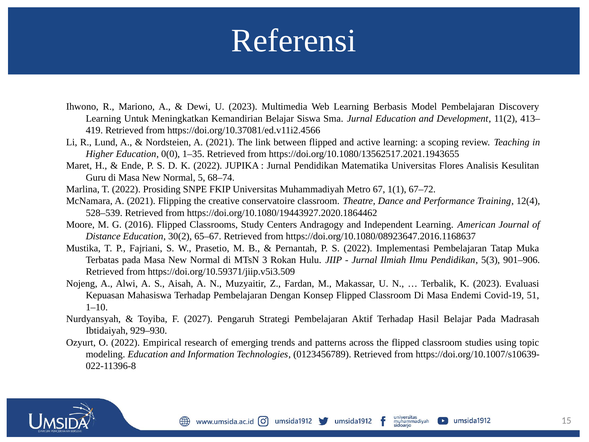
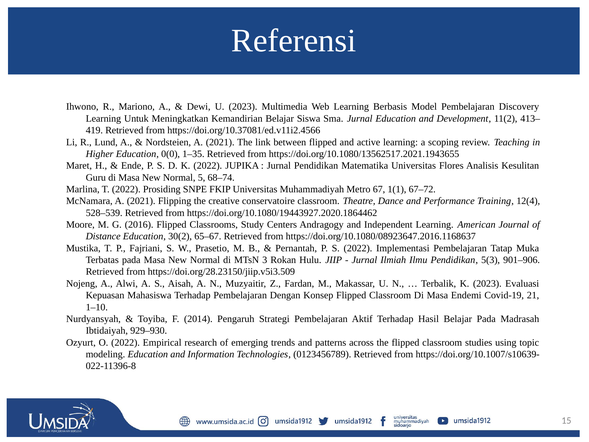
https://doi.org/10.59371/jiip.v5i3.509: https://doi.org/10.59371/jiip.v5i3.509 -> https://doi.org/28.23150/jiip.v5i3.509
51: 51 -> 21
2027: 2027 -> 2014
